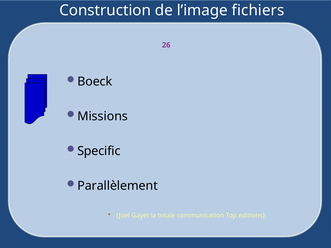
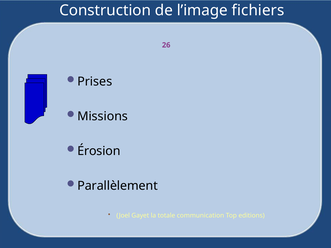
Boeck: Boeck -> Prises
Specific: Specific -> Érosion
